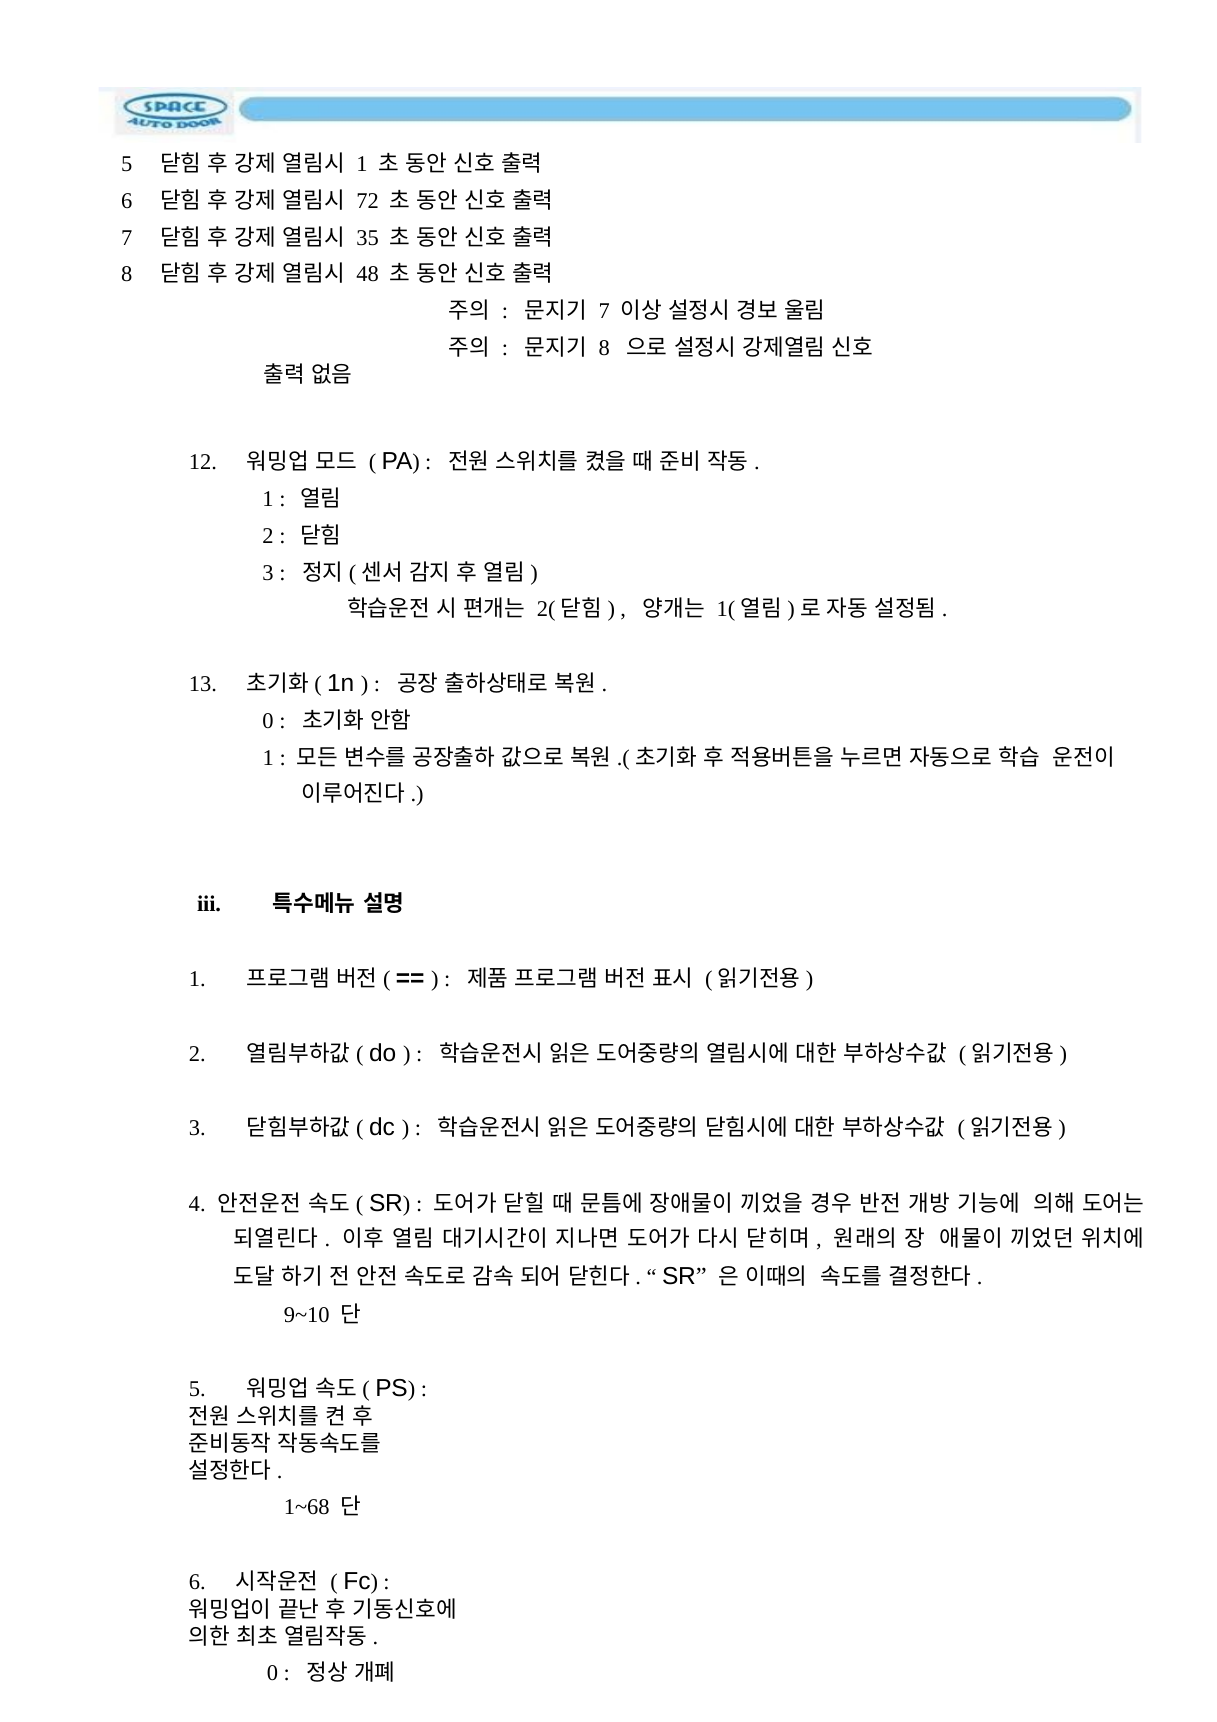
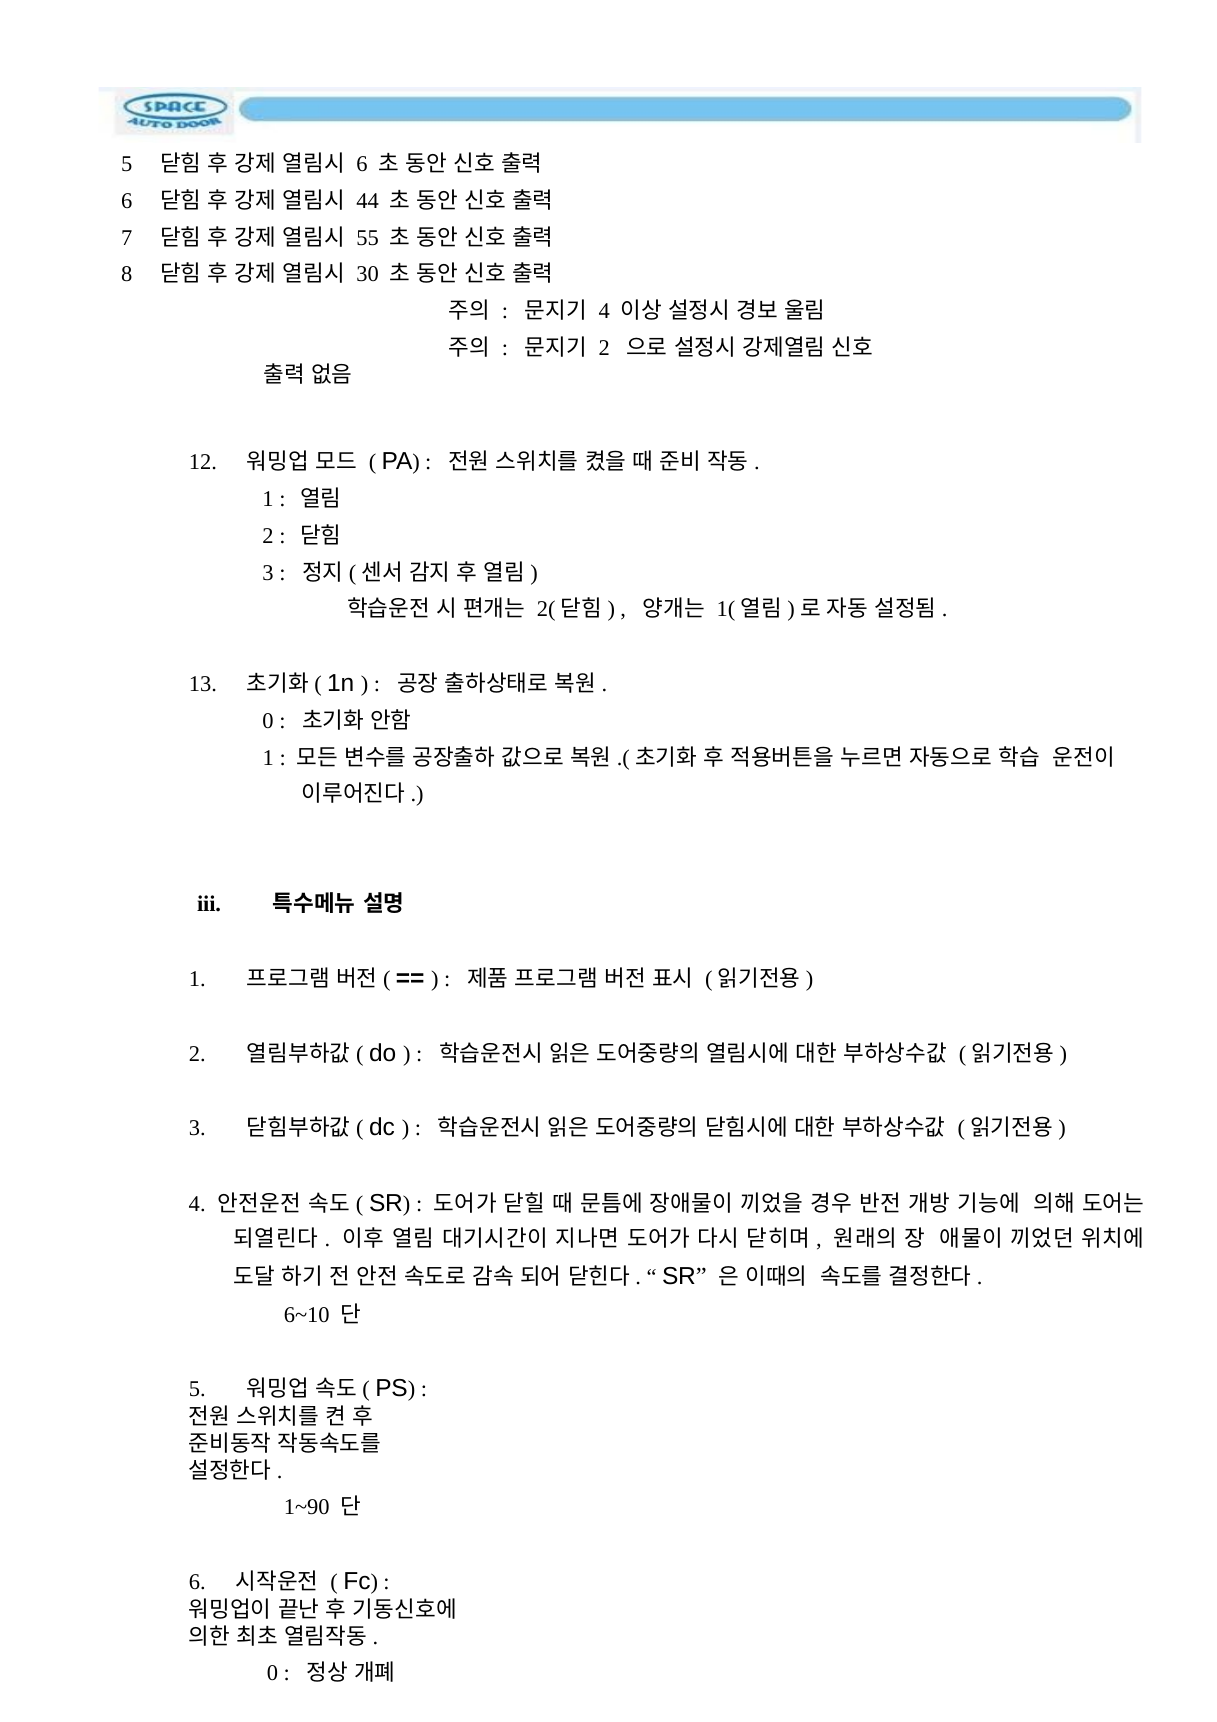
1 at (362, 164): 1 -> 6
72: 72 -> 44
35: 35 -> 55
48: 48 -> 30
7 at (604, 311): 7 -> 4
8 at (604, 348): 8 -> 2
9~10: 9~10 -> 6~10
1~68: 1~68 -> 1~90
